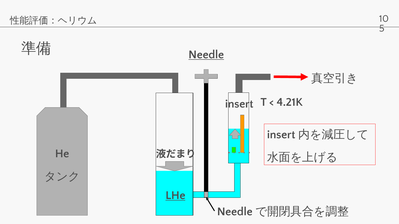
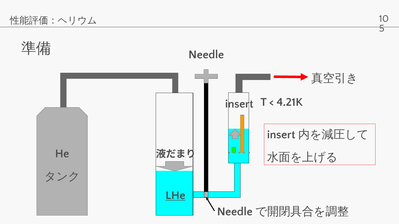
Needle underline: present -> none
